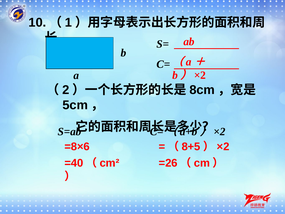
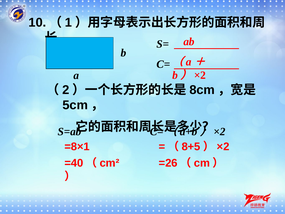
=8×6: =8×6 -> =8×1
